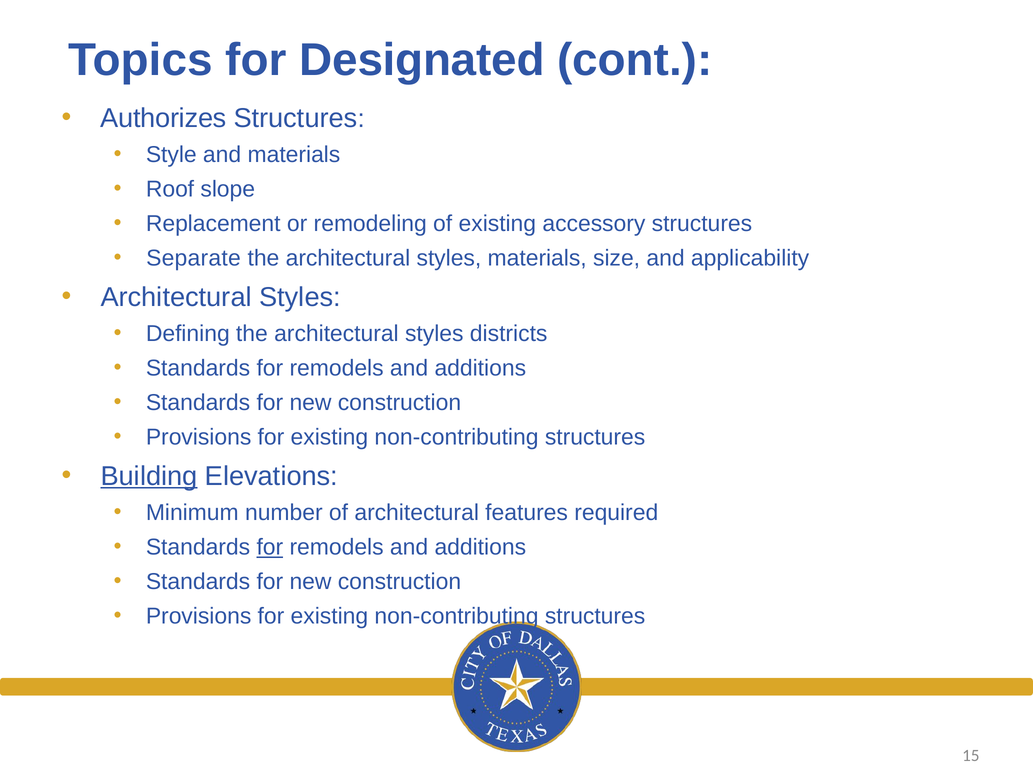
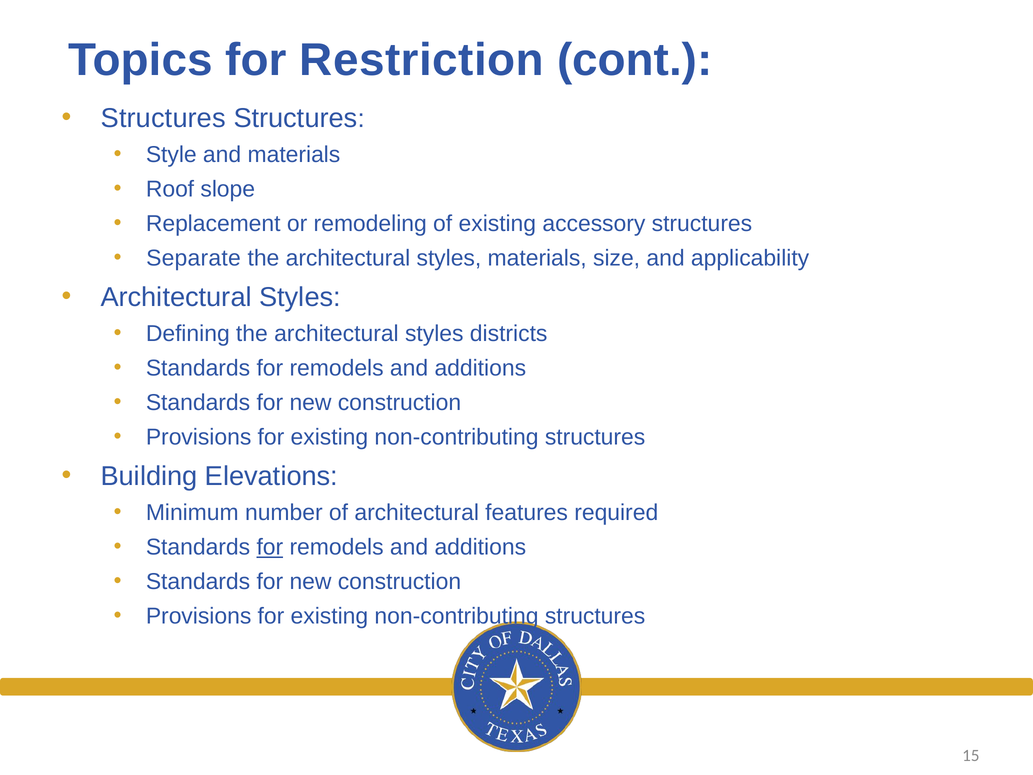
Designated: Designated -> Restriction
Authorizes at (164, 118): Authorizes -> Structures
Building underline: present -> none
